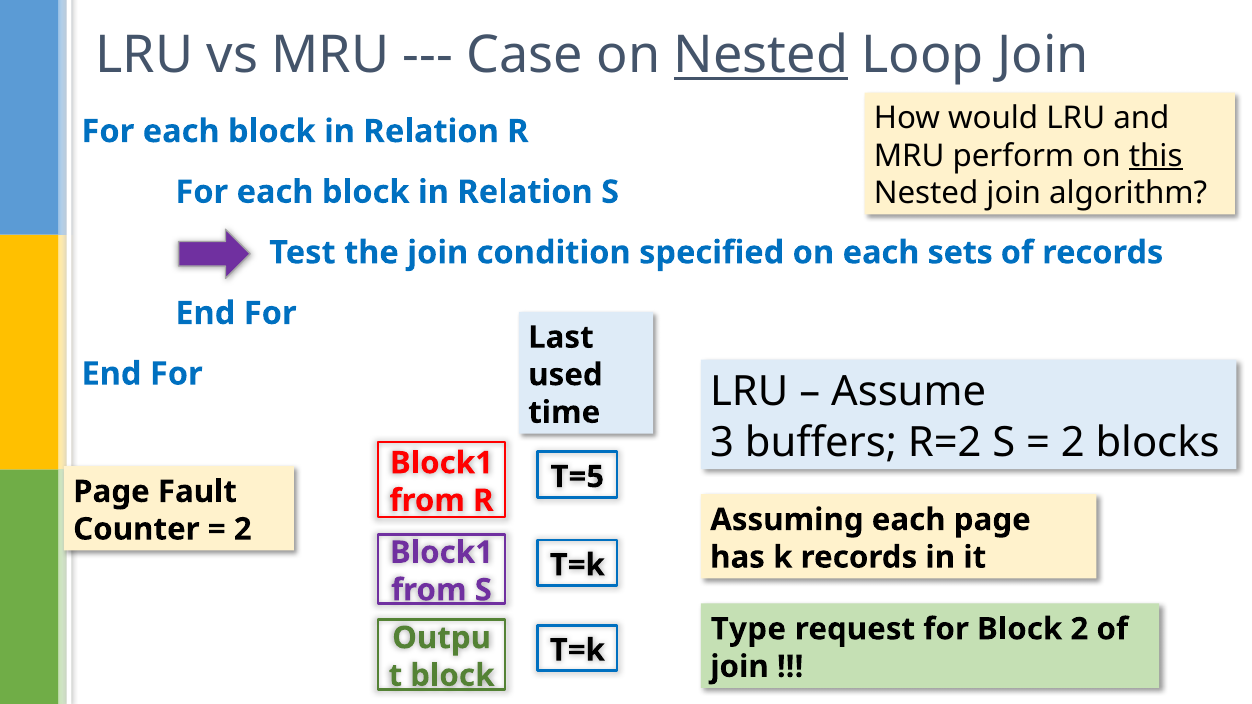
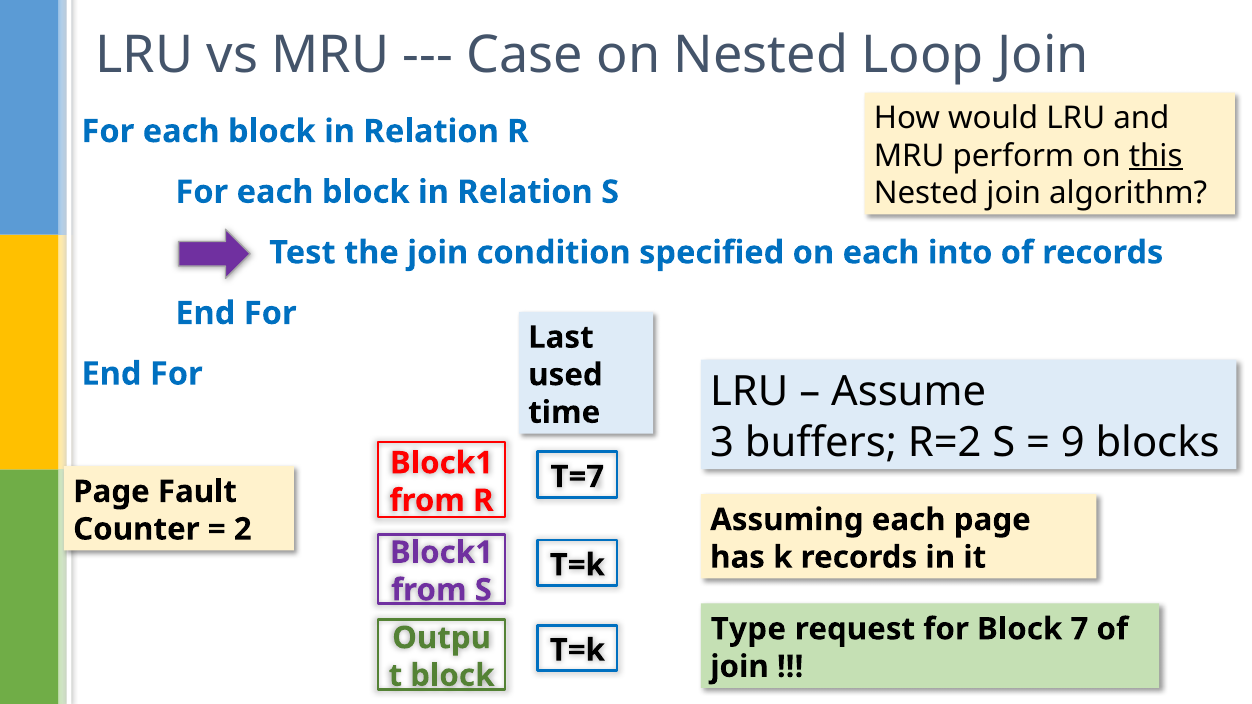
Nested at (761, 56) underline: present -> none
sets: sets -> into
2 at (1073, 442): 2 -> 9
T=5: T=5 -> T=7
Block 2: 2 -> 7
